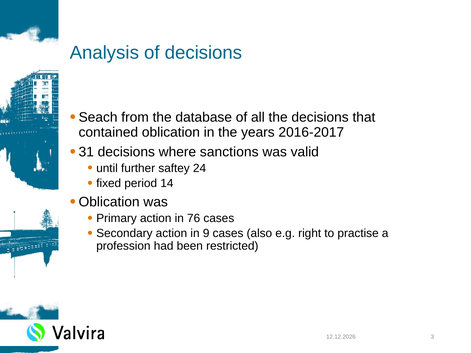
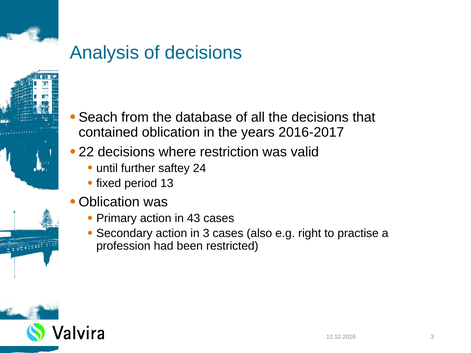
31: 31 -> 22
sanctions: sanctions -> restriction
14: 14 -> 13
76: 76 -> 43
in 9: 9 -> 3
